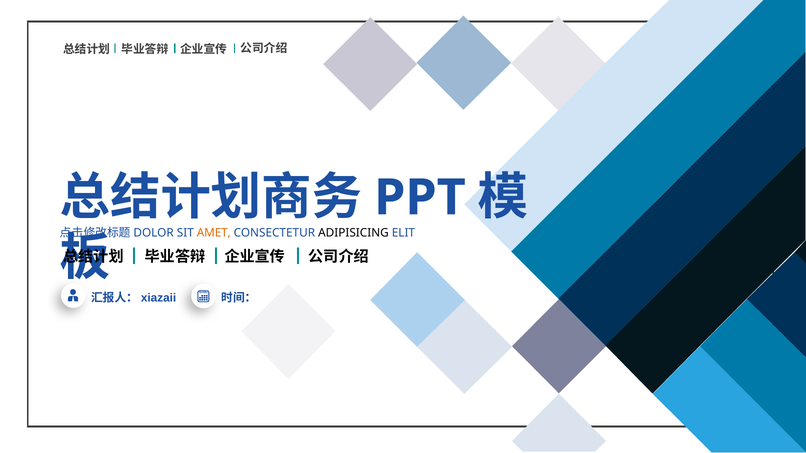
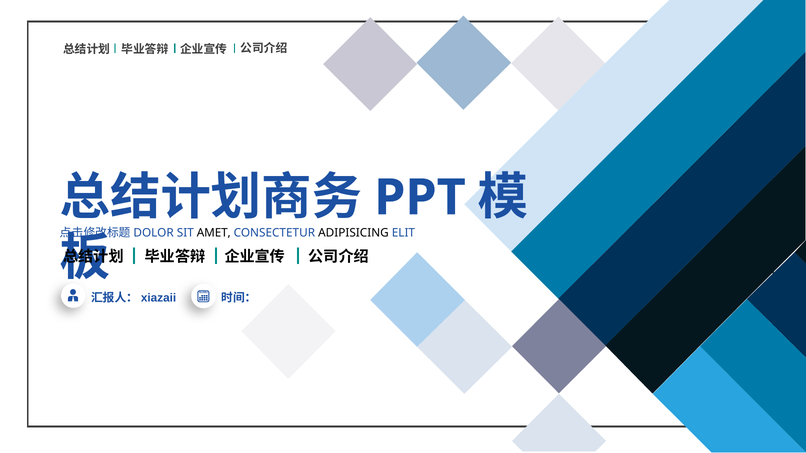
AMET colour: orange -> black
